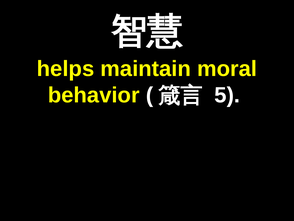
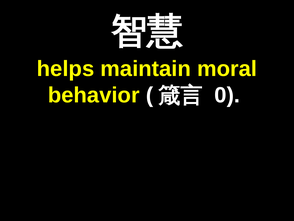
5: 5 -> 0
